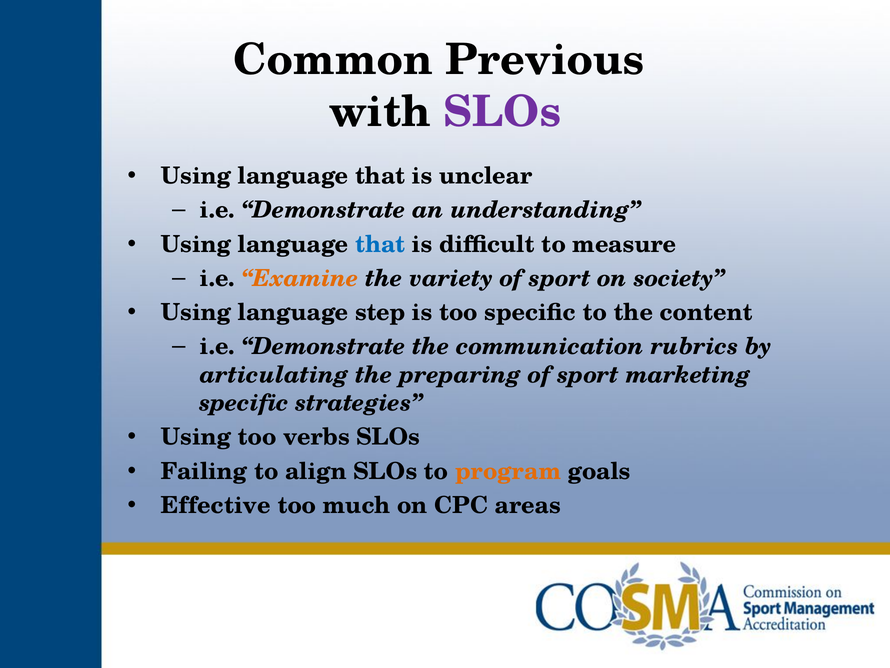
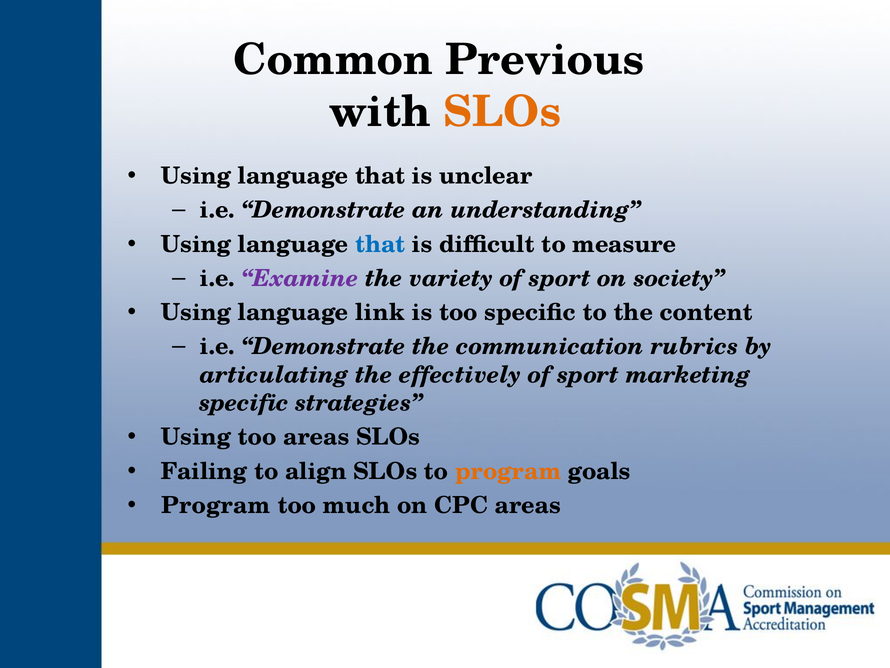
SLOs at (502, 112) colour: purple -> orange
Examine colour: orange -> purple
step: step -> link
preparing: preparing -> effectively
too verbs: verbs -> areas
Effective at (216, 505): Effective -> Program
